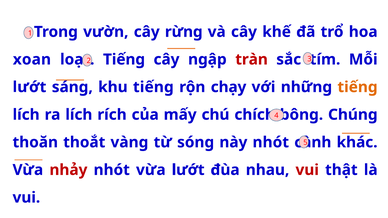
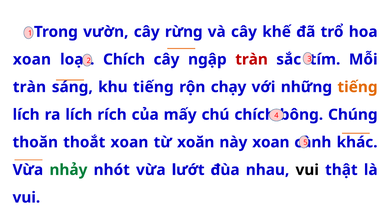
Tiếng at (124, 60): Tiếng -> Chích
lướt at (29, 87): lướt -> tràn
thoắt vàng: vàng -> xoan
sóng: sóng -> xoăn
này nhót: nhót -> xoan
nhảy colour: red -> green
vui at (307, 170) colour: red -> black
